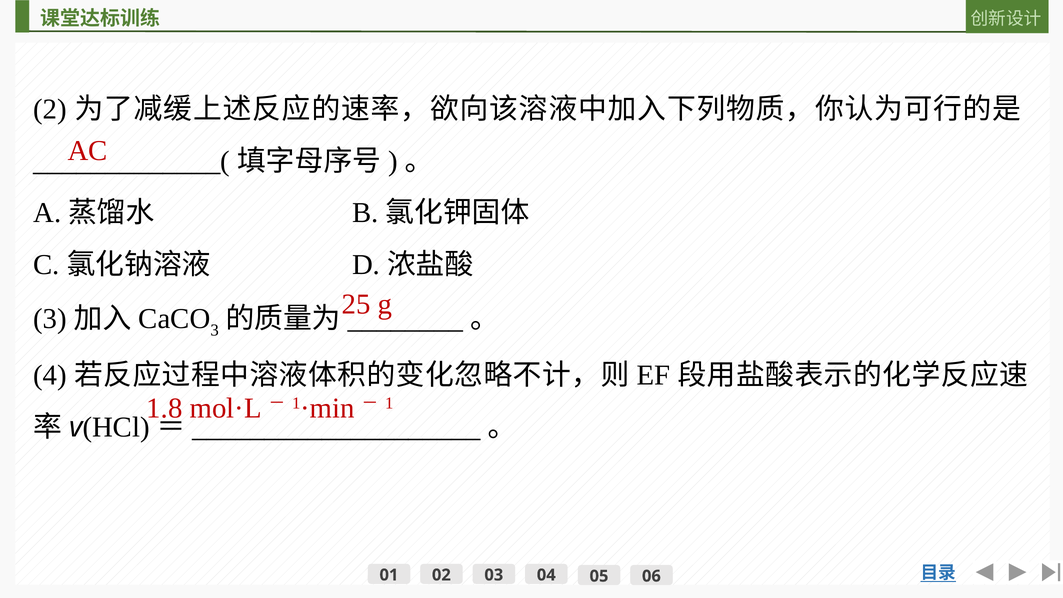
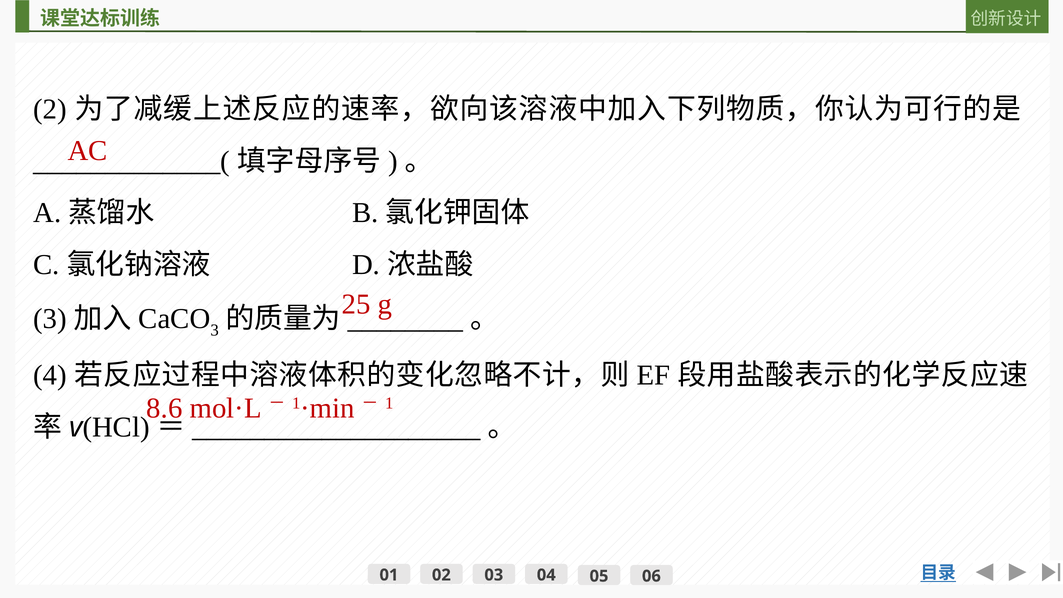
1.8: 1.8 -> 8.6
